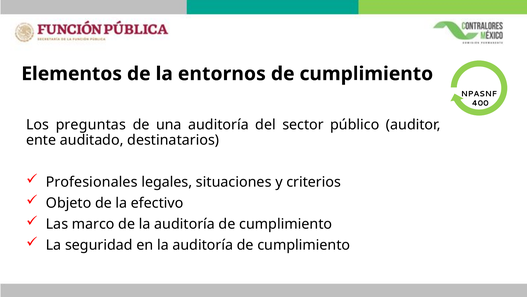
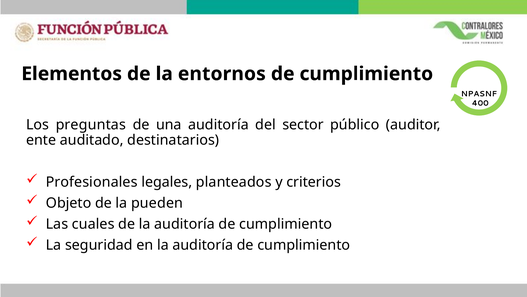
situaciones: situaciones -> planteados
efectivo: efectivo -> pueden
marco: marco -> cuales
